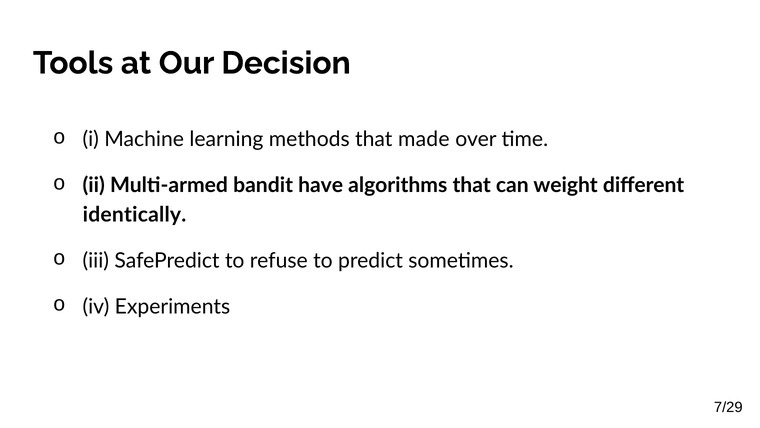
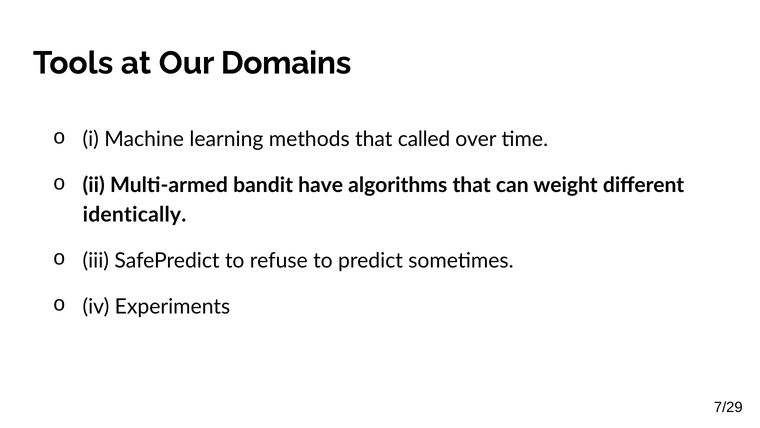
Decision: Decision -> Domains
made: made -> called
